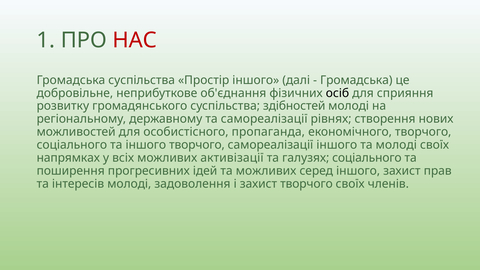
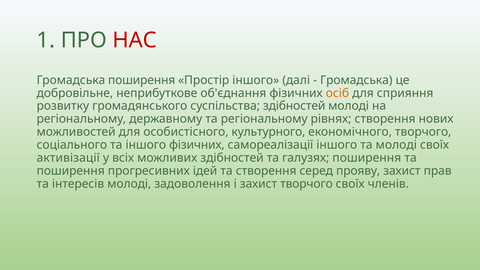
Громадська суспільства: суспільства -> поширення
осіб colour: black -> orange
та самореалізації: самореалізації -> регіональному
пропаганда: пропаганда -> культурного
іншого творчого: творчого -> фізичних
напрямках: напрямках -> активізації
можливих активізації: активізації -> здібностей
галузях соціального: соціального -> поширення
та можливих: можливих -> створення
серед іншого: іншого -> прояву
